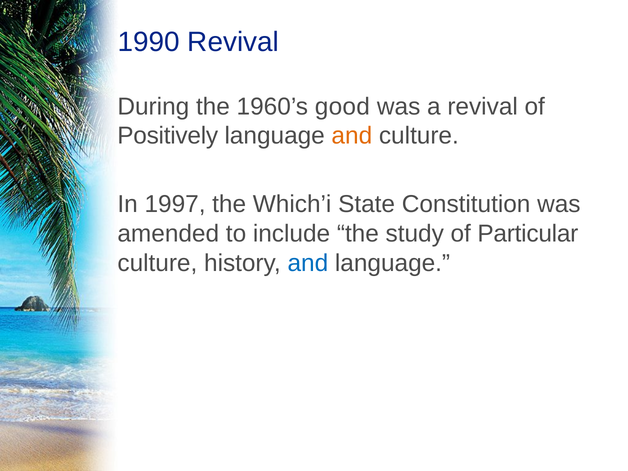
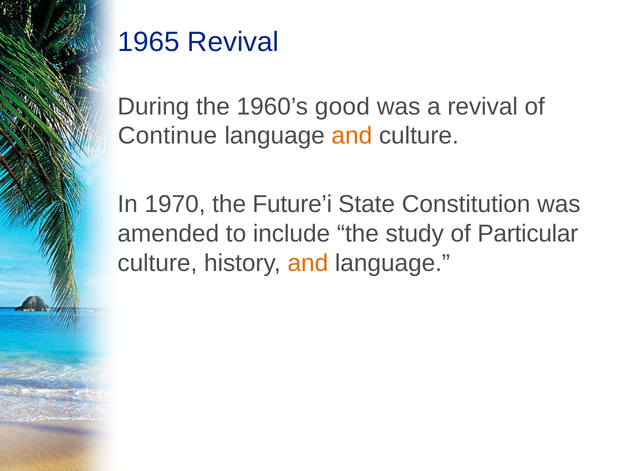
1990: 1990 -> 1965
Positively: Positively -> Continue
1997: 1997 -> 1970
Which’i: Which’i -> Future’i
and at (308, 263) colour: blue -> orange
